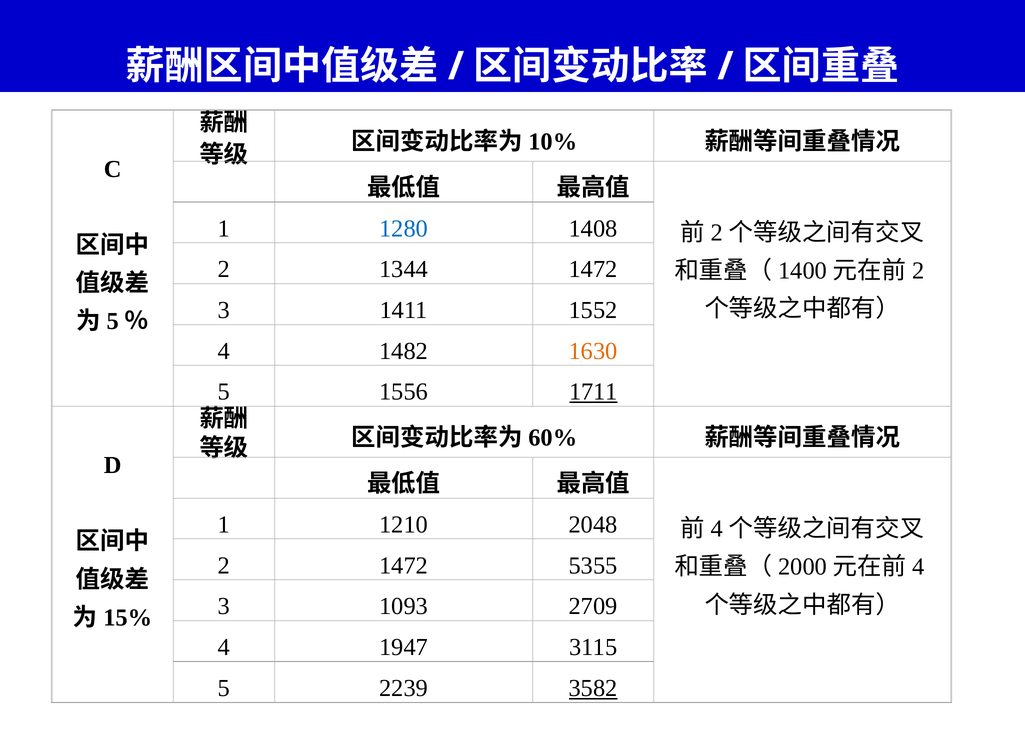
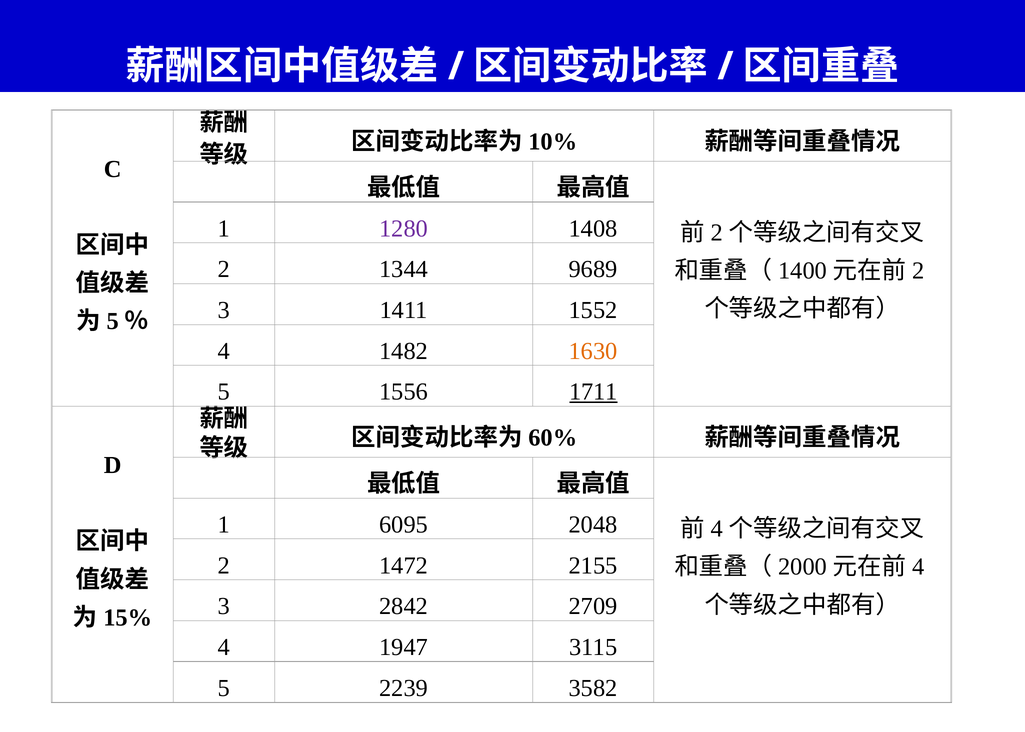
1280 colour: blue -> purple
1344 1472: 1472 -> 9689
1210: 1210 -> 6095
5355: 5355 -> 2155
1093: 1093 -> 2842
3582 underline: present -> none
